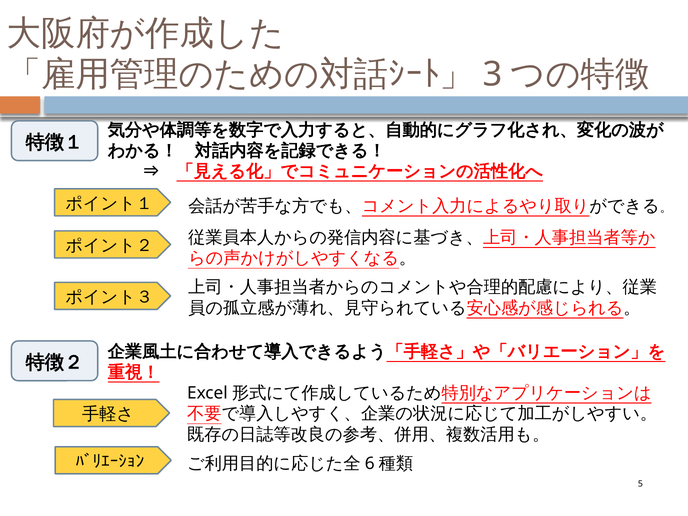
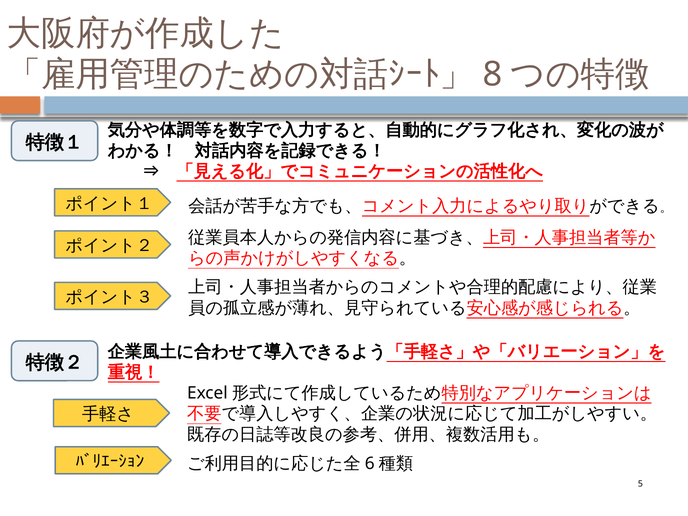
3: 3 -> 8
